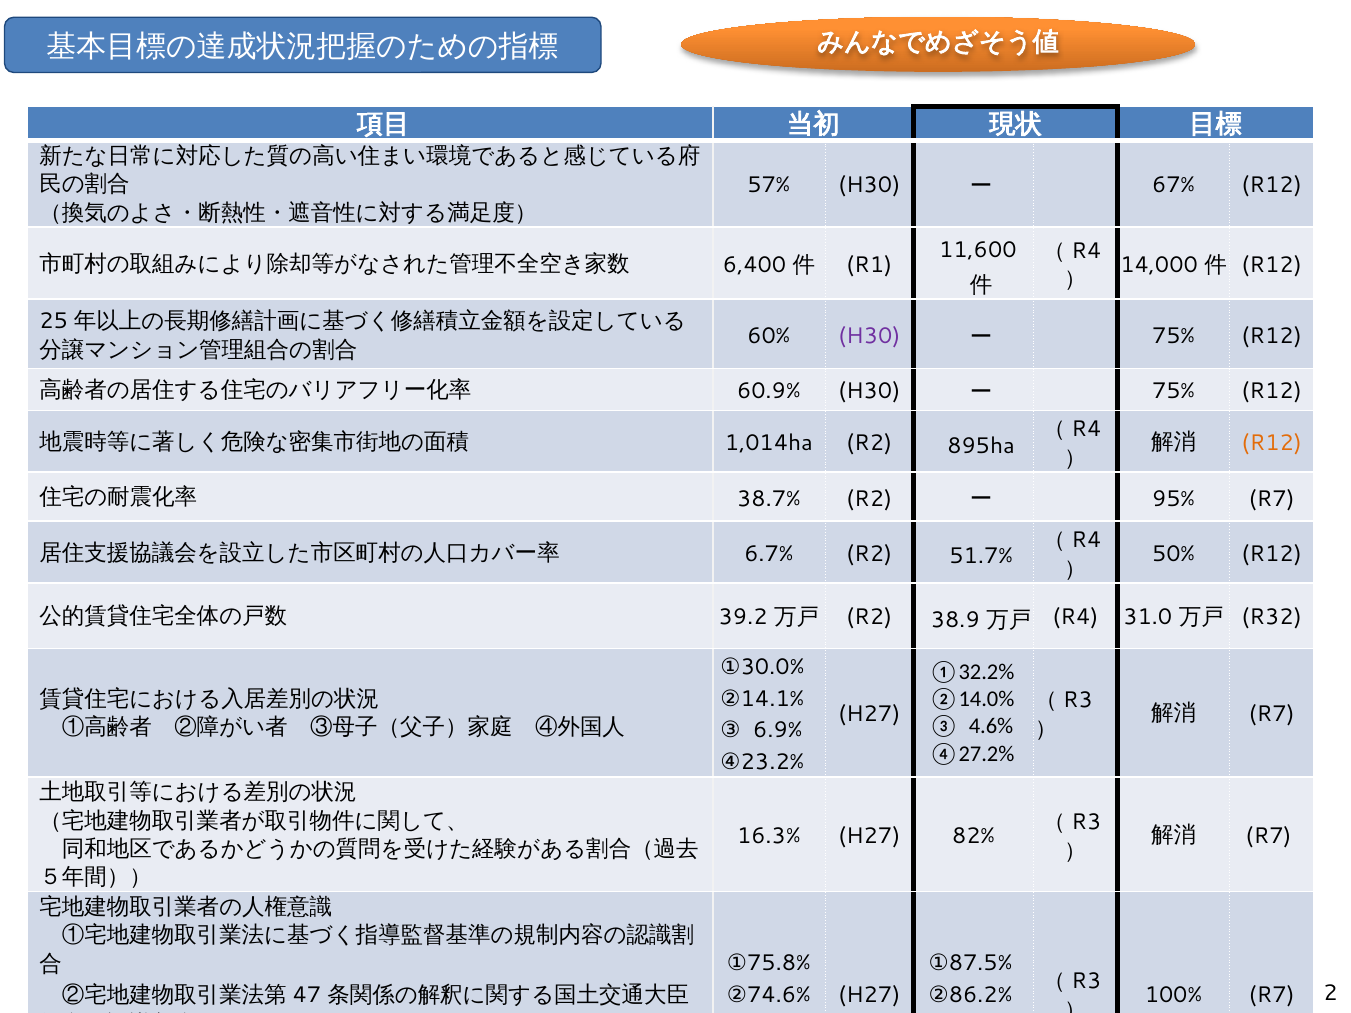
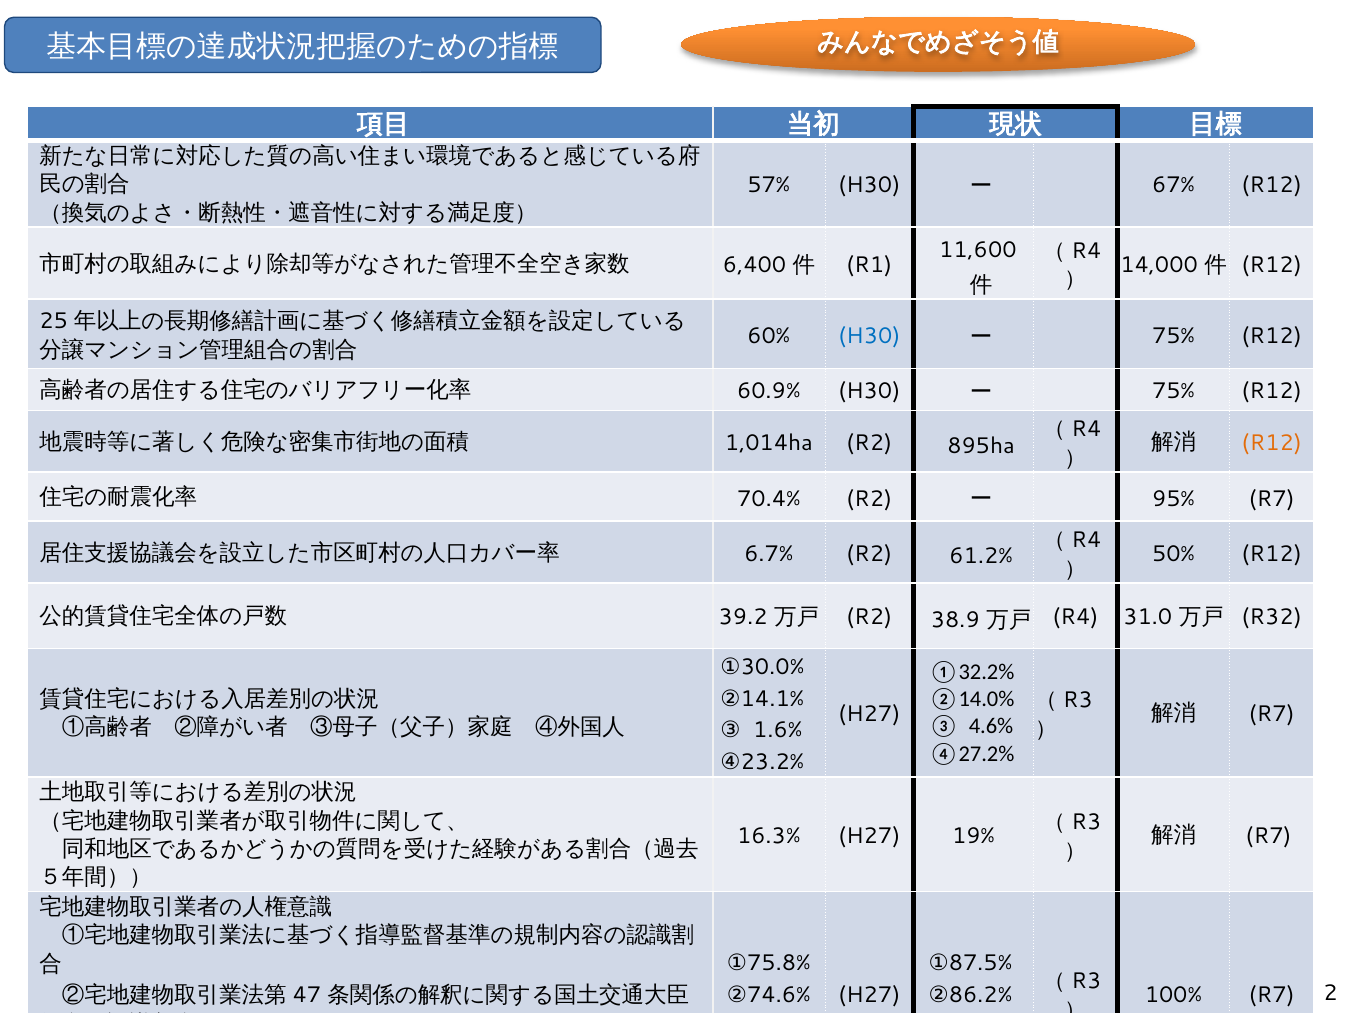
H30 at (869, 336) colour: purple -> blue
38.7%: 38.7% -> 70.4%
51.7%: 51.7% -> 61.2%
6.9%: 6.9% -> 1.6%
82%: 82% -> 19%
